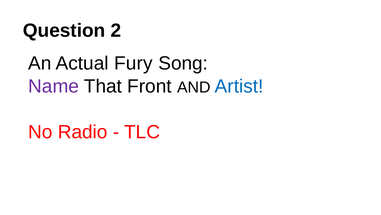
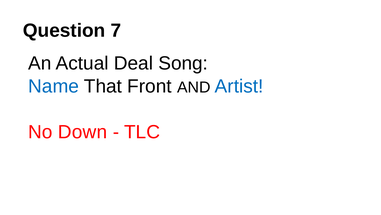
2: 2 -> 7
Fury: Fury -> Deal
Name colour: purple -> blue
Radio: Radio -> Down
